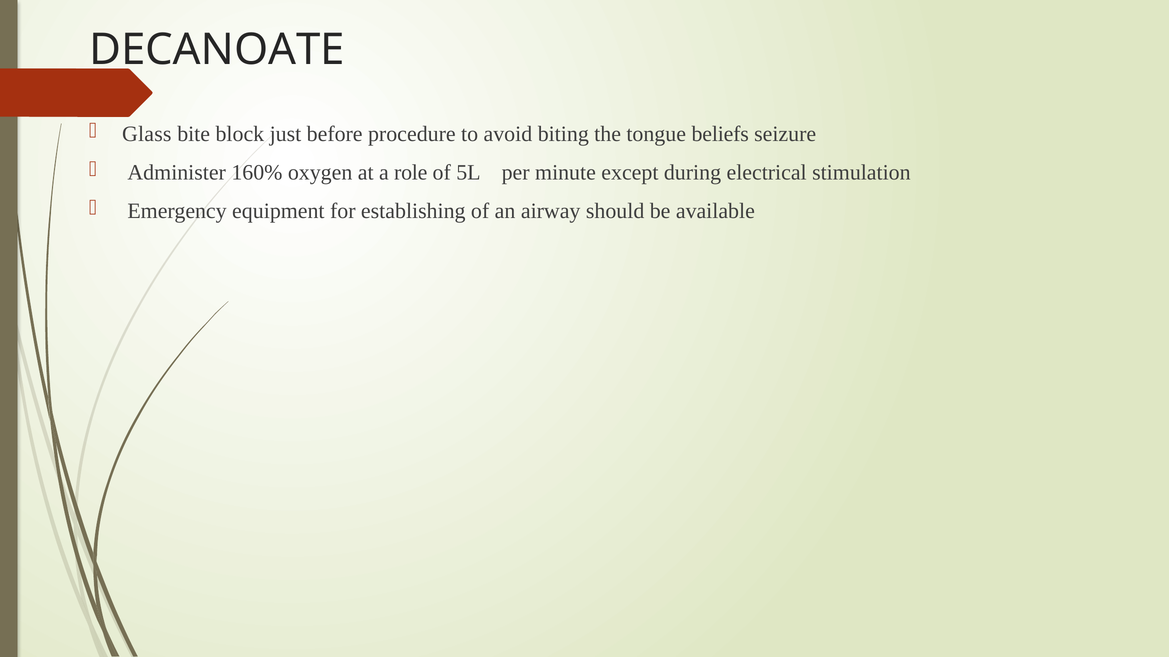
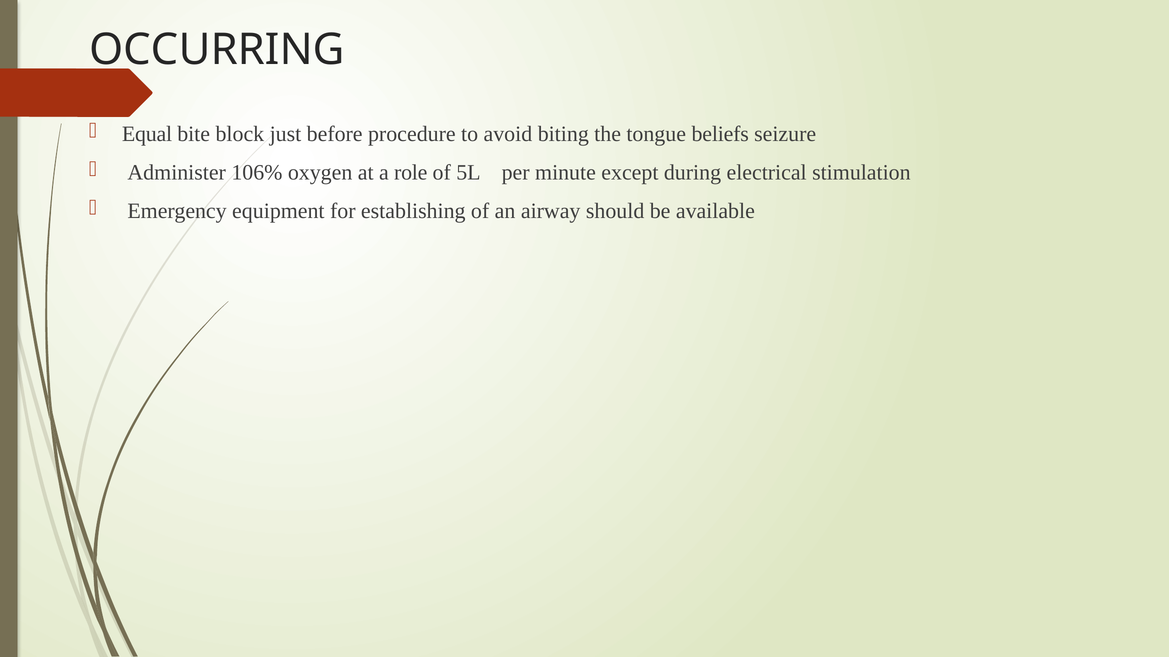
DECANOATE: DECANOATE -> OCCURRING
Glass: Glass -> Equal
160%: 160% -> 106%
